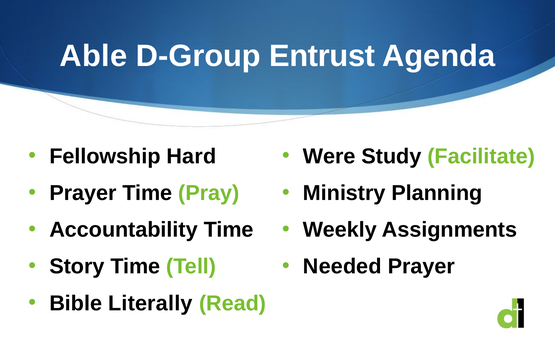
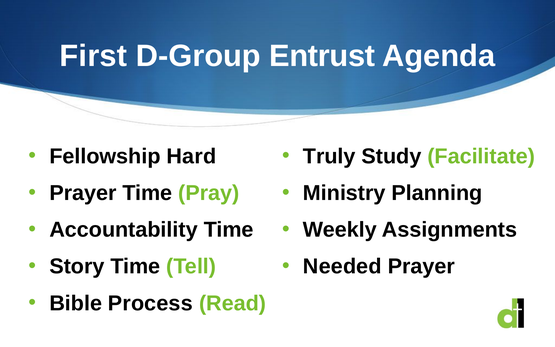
Able: Able -> First
Were: Were -> Truly
Literally: Literally -> Process
